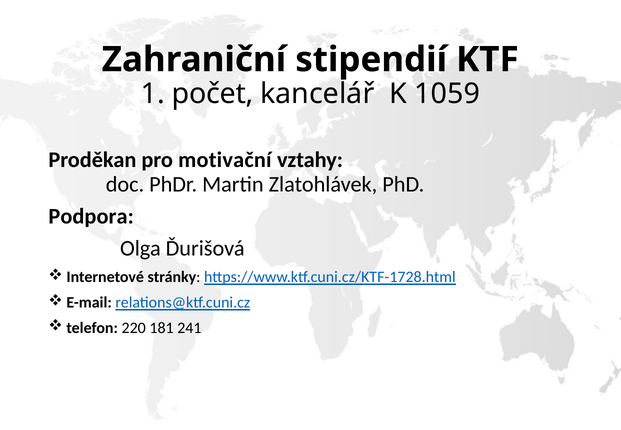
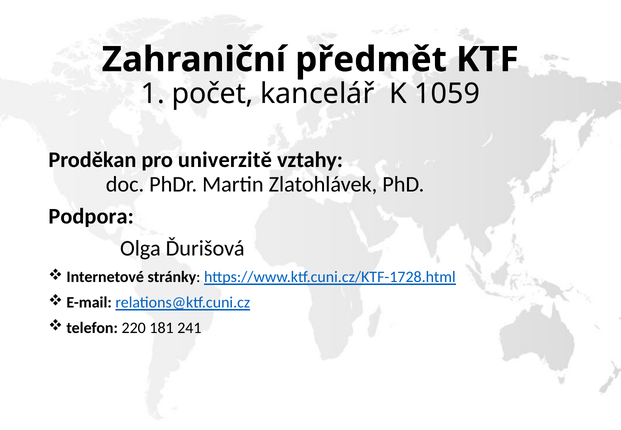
stipendií: stipendií -> předmět
motivační: motivační -> univerzitě
